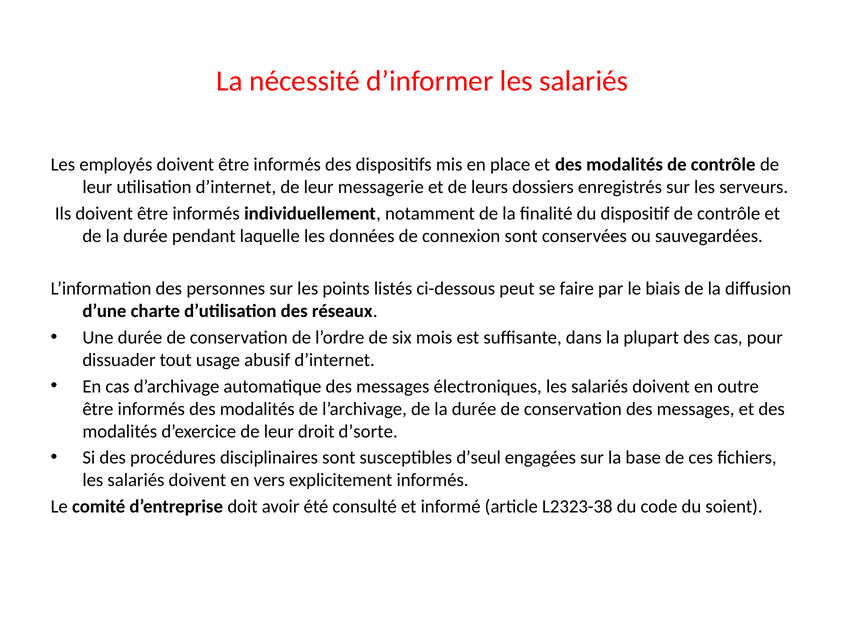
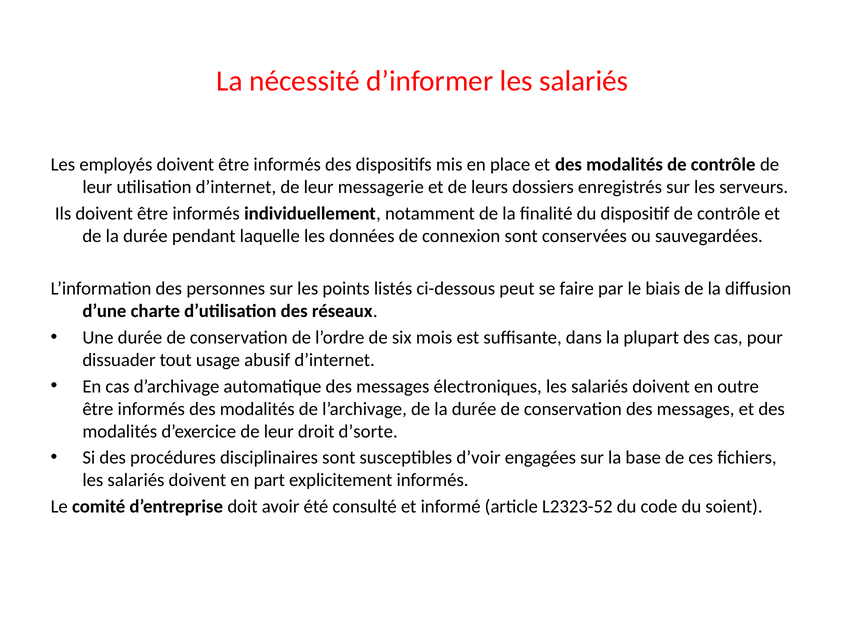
d’seul: d’seul -> d’voir
vers: vers -> part
L2323-38: L2323-38 -> L2323-52
